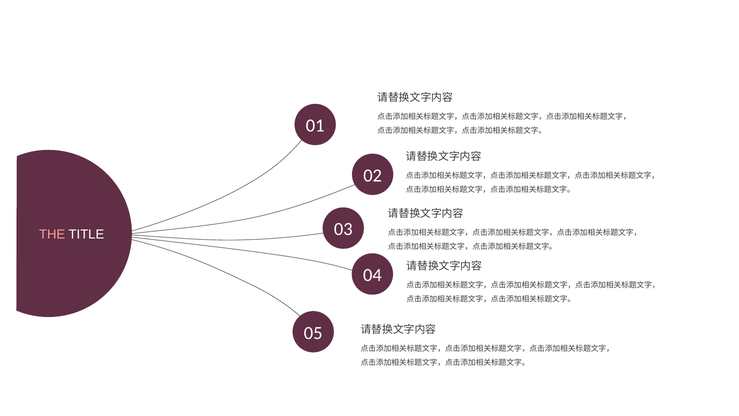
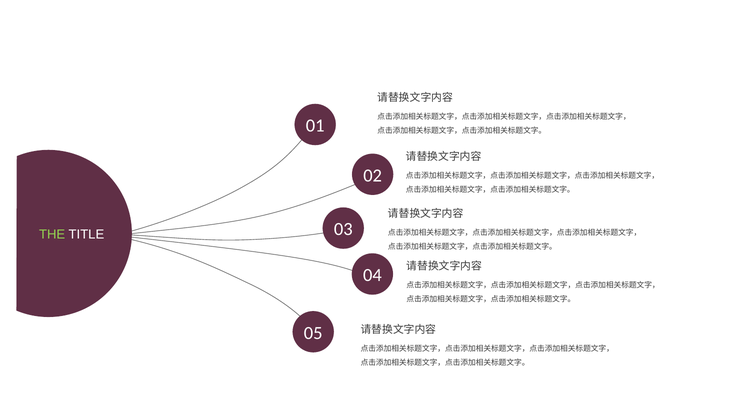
THE colour: pink -> light green
